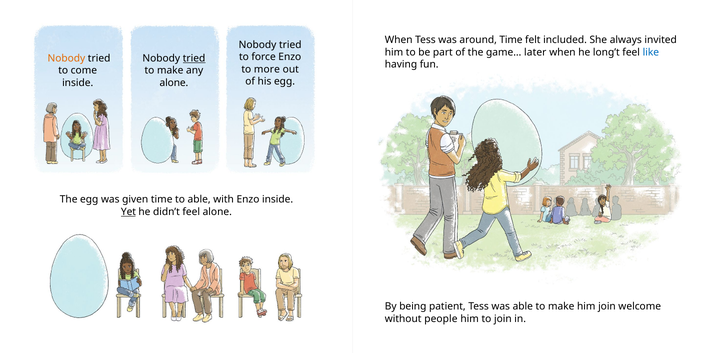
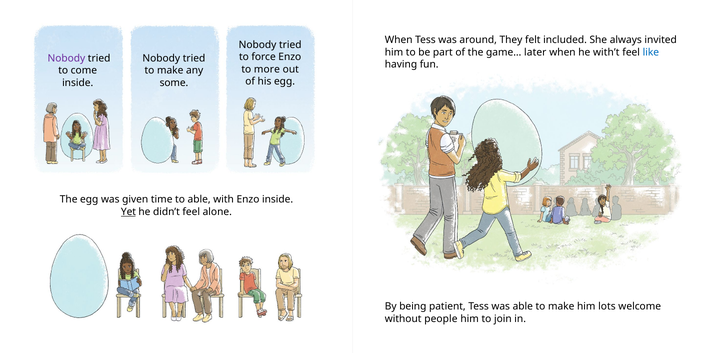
around Time: Time -> They
long’t: long’t -> with’t
Nobody at (66, 58) colour: orange -> purple
tried at (194, 58) underline: present -> none
alone at (174, 83): alone -> some
him join: join -> lots
